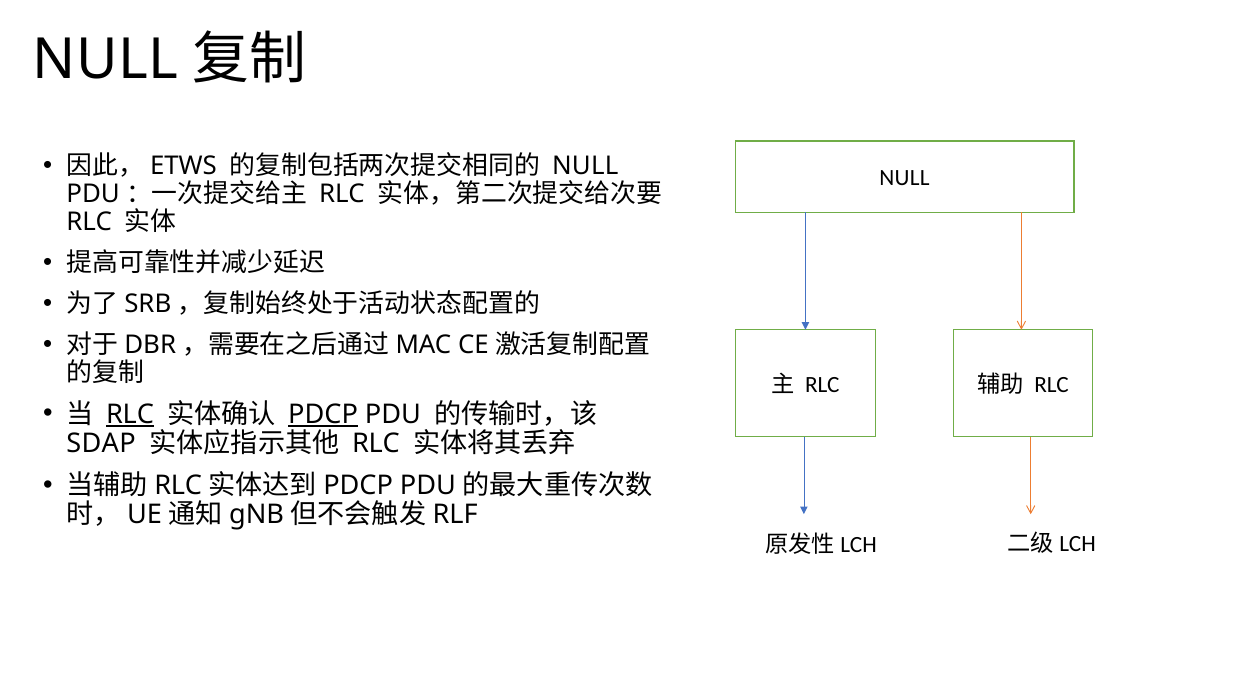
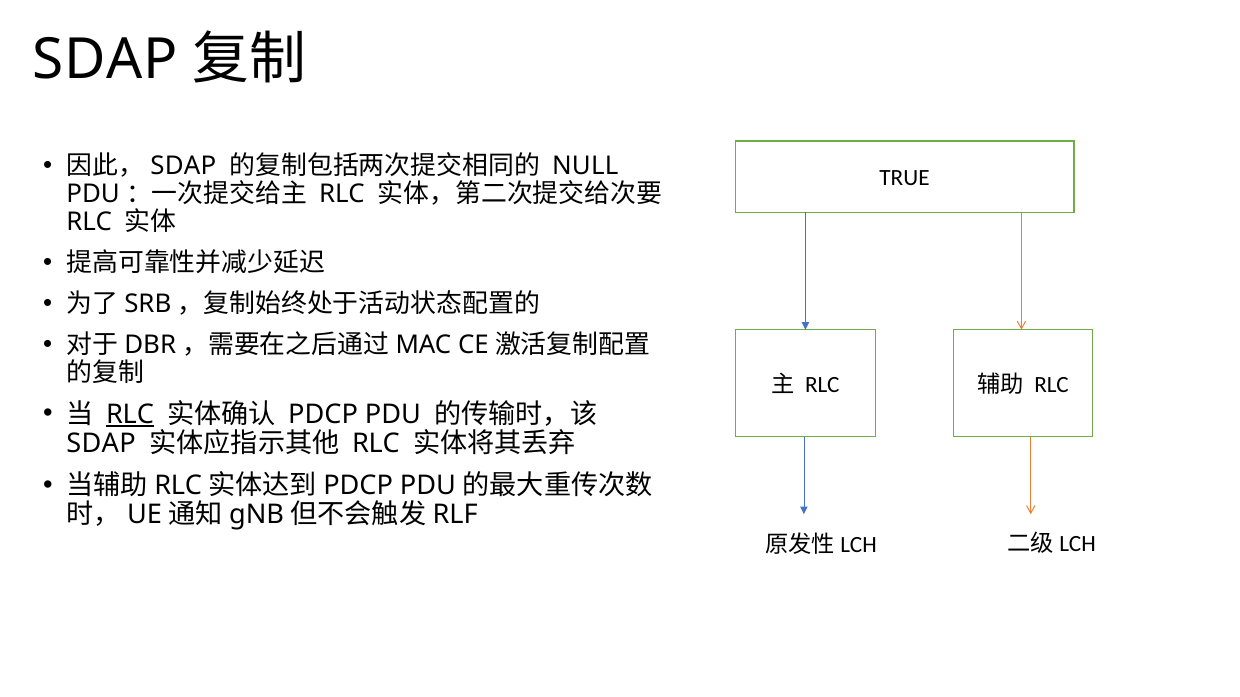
NULL at (105, 60): NULL -> SDAP
ETWS at (184, 166): ETWS -> SDAP
NULL at (904, 178): NULL -> TRUE
PDCP at (323, 414) underline: present -> none
